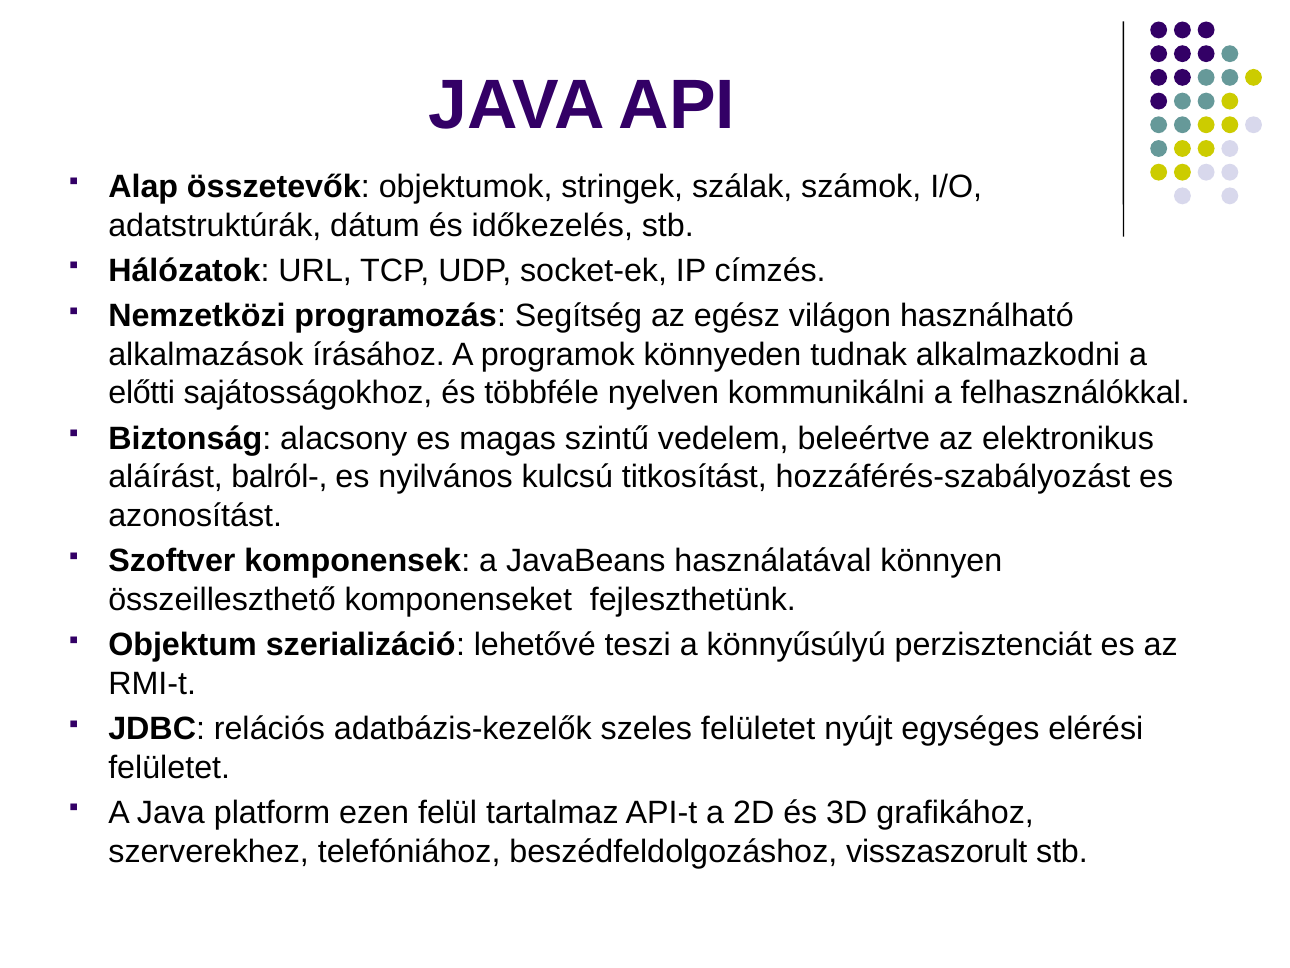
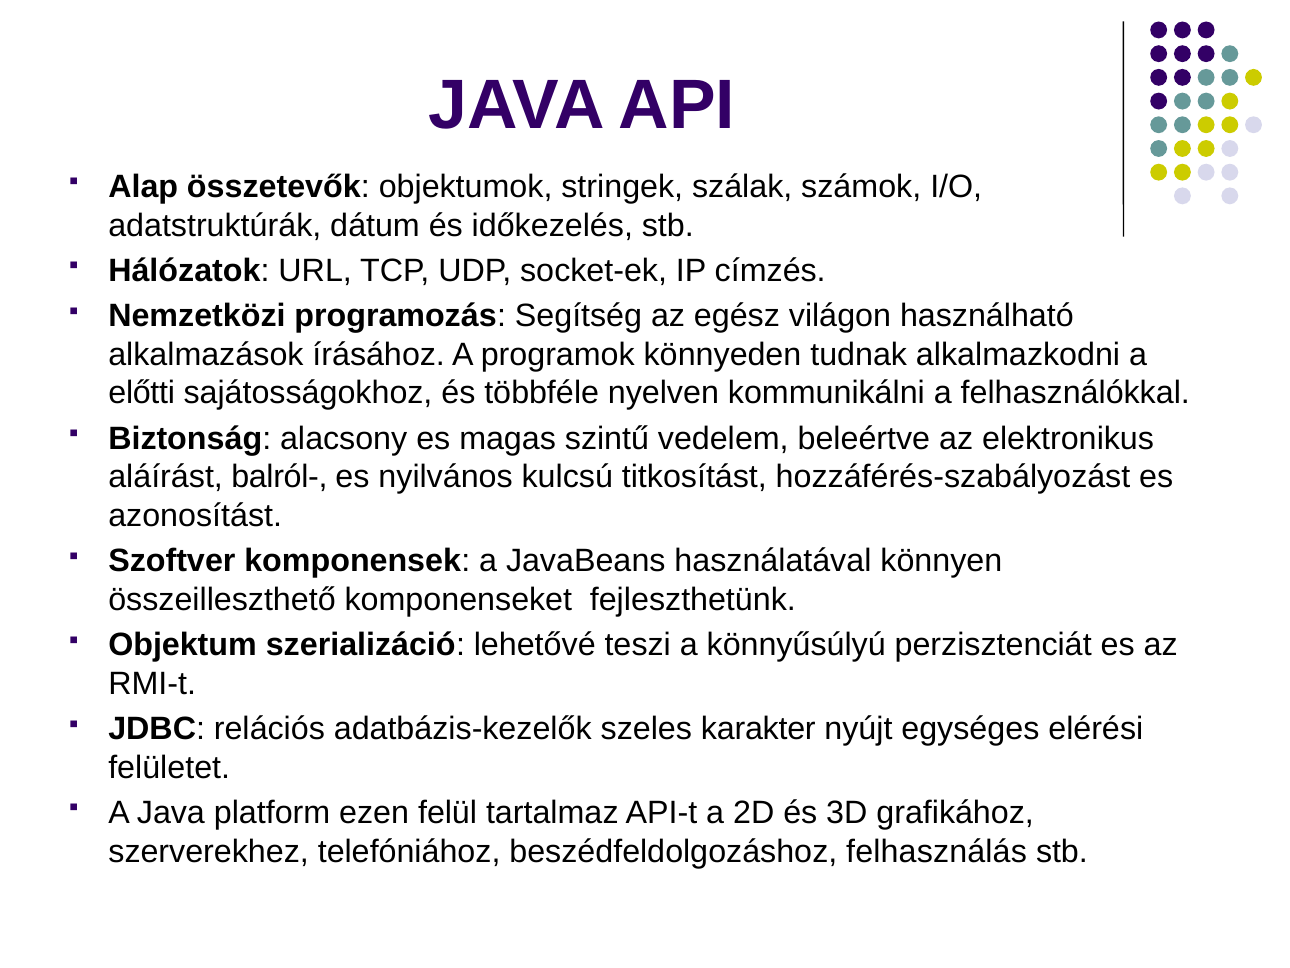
szeles felületet: felületet -> karakter
visszaszorult: visszaszorult -> felhasználás
